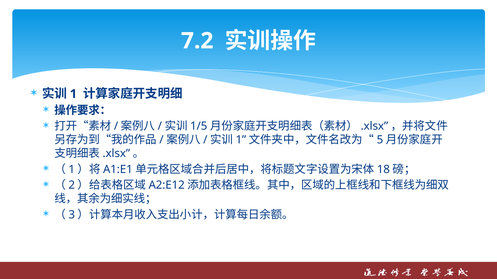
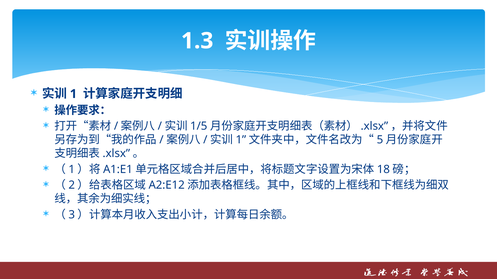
7.2: 7.2 -> 1.3
